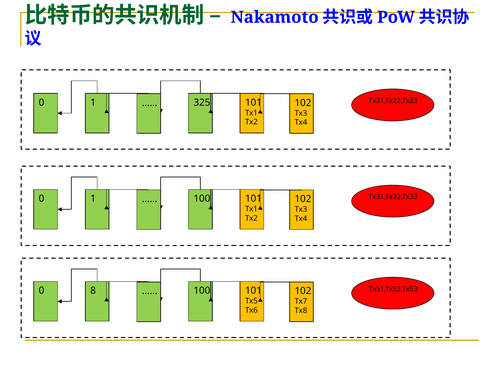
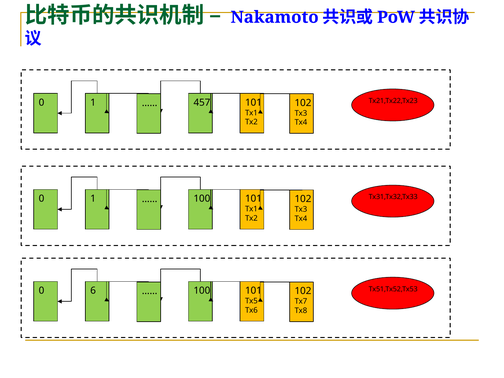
325: 325 -> 457
8: 8 -> 6
